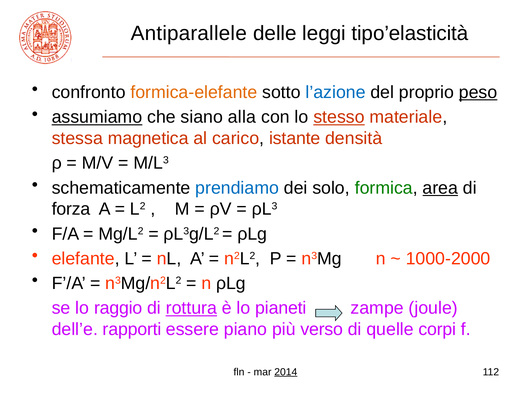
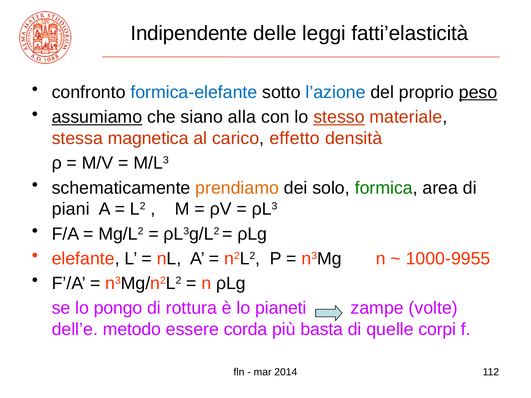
Antiparallele: Antiparallele -> Indipendente
tipo’elasticità: tipo’elasticità -> fatti’elasticità
formica-elefante colour: orange -> blue
istante: istante -> effetto
prendiamo colour: blue -> orange
area underline: present -> none
forza: forza -> piani
1000-2000: 1000-2000 -> 1000-9955
raggio: raggio -> pongo
rottura underline: present -> none
joule: joule -> volte
rapporti: rapporti -> metodo
piano: piano -> corda
verso: verso -> basta
2014 underline: present -> none
